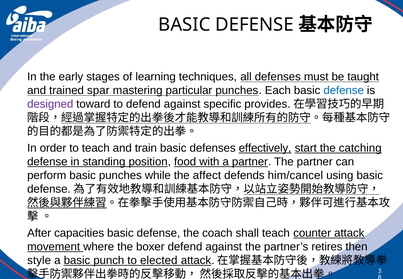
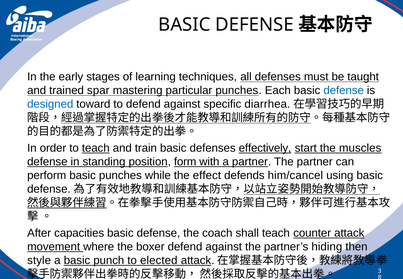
designed colour: purple -> blue
provides: provides -> diarrhea
teach at (96, 148) underline: none -> present
catching: catching -> muscles
food: food -> form
affect: affect -> effect
retires: retires -> hiding
